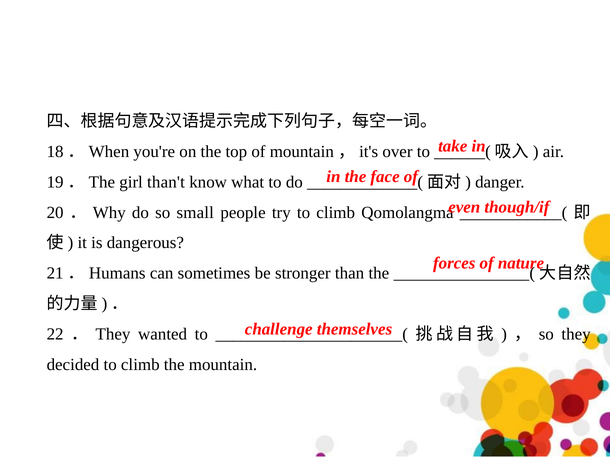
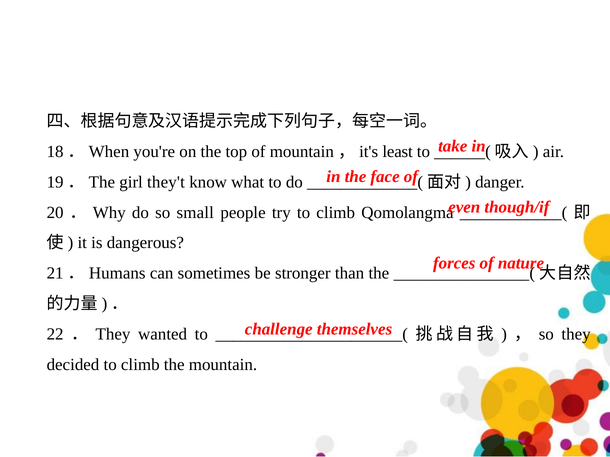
over: over -> least
than't: than't -> they't
